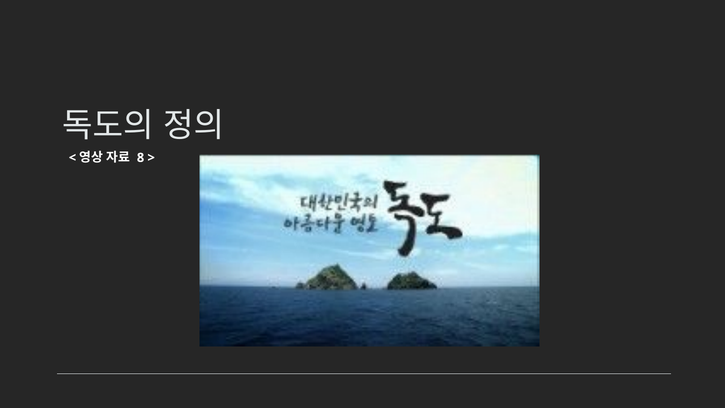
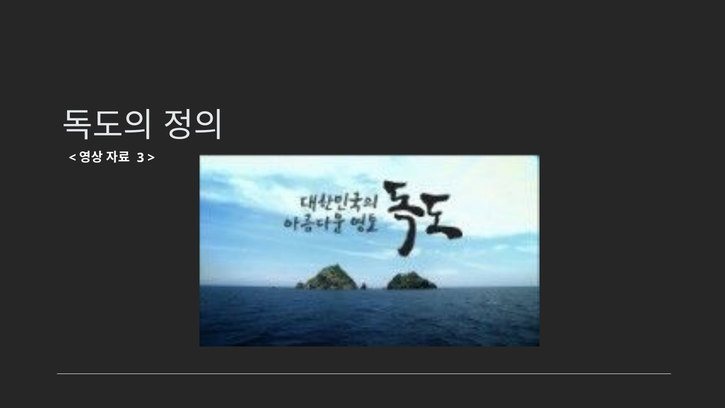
8: 8 -> 3
